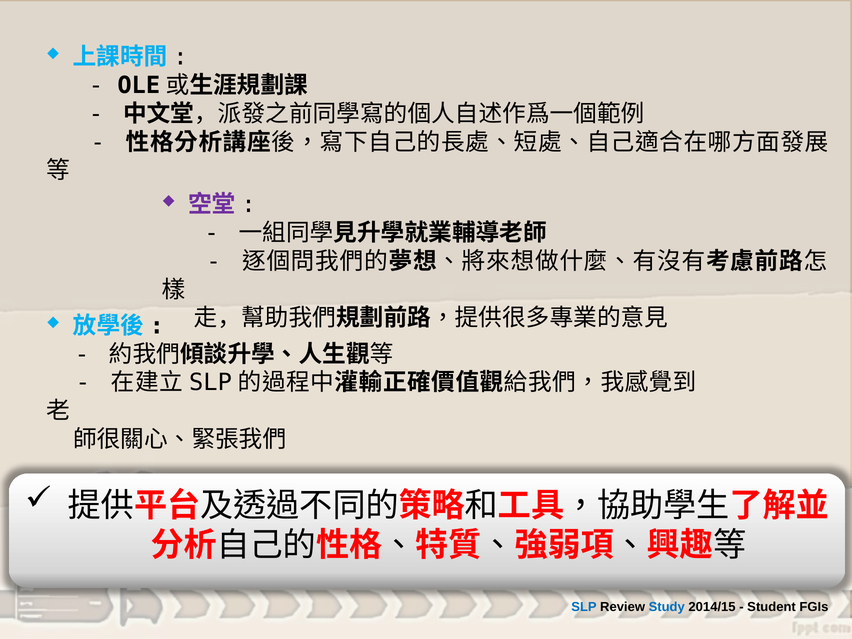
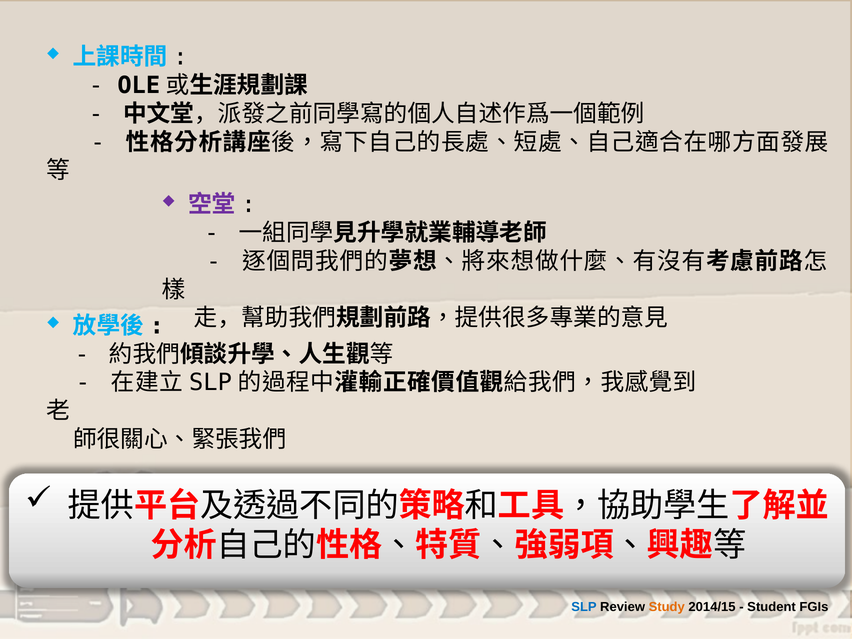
Study colour: blue -> orange
